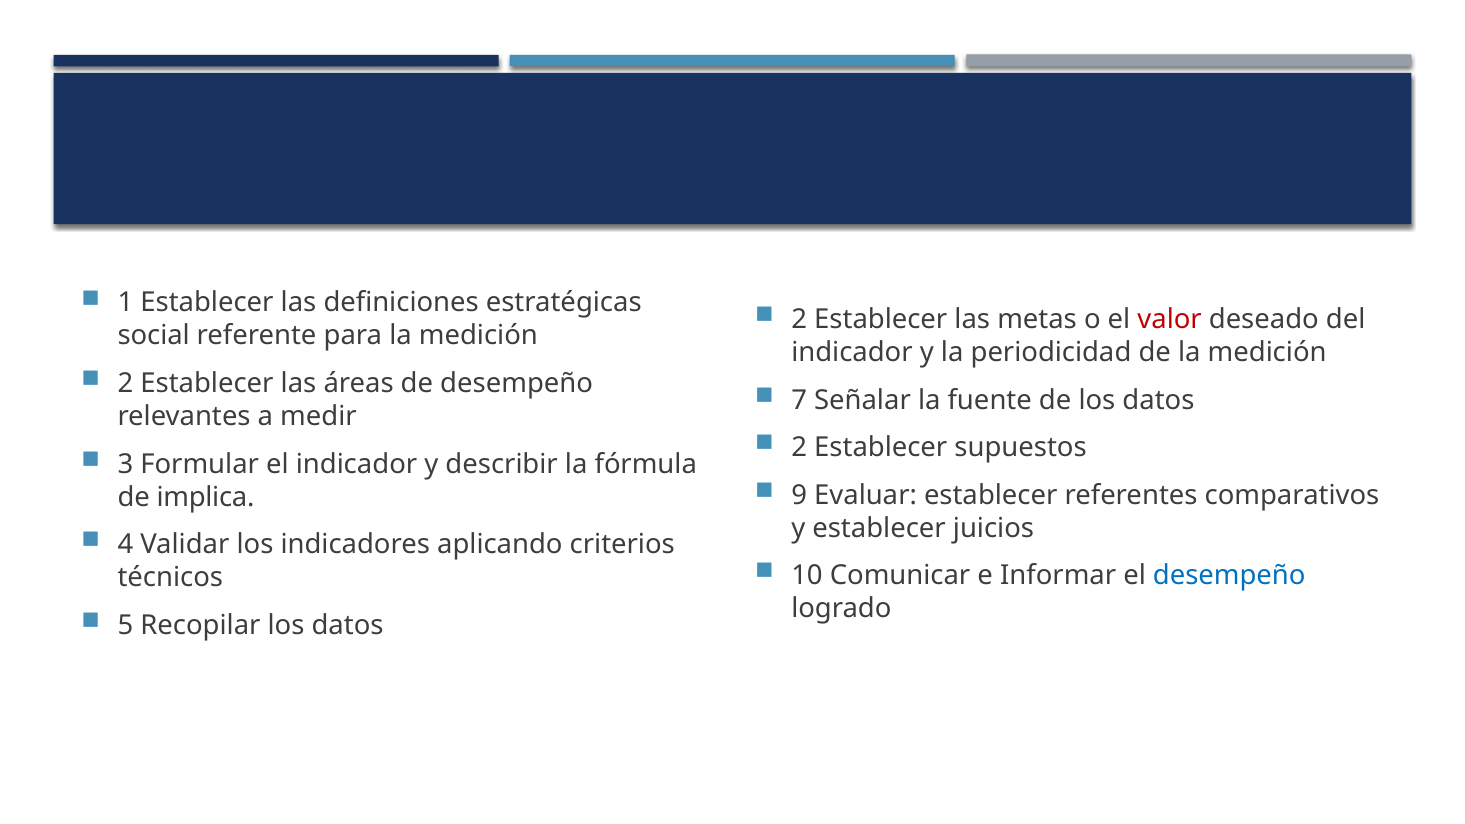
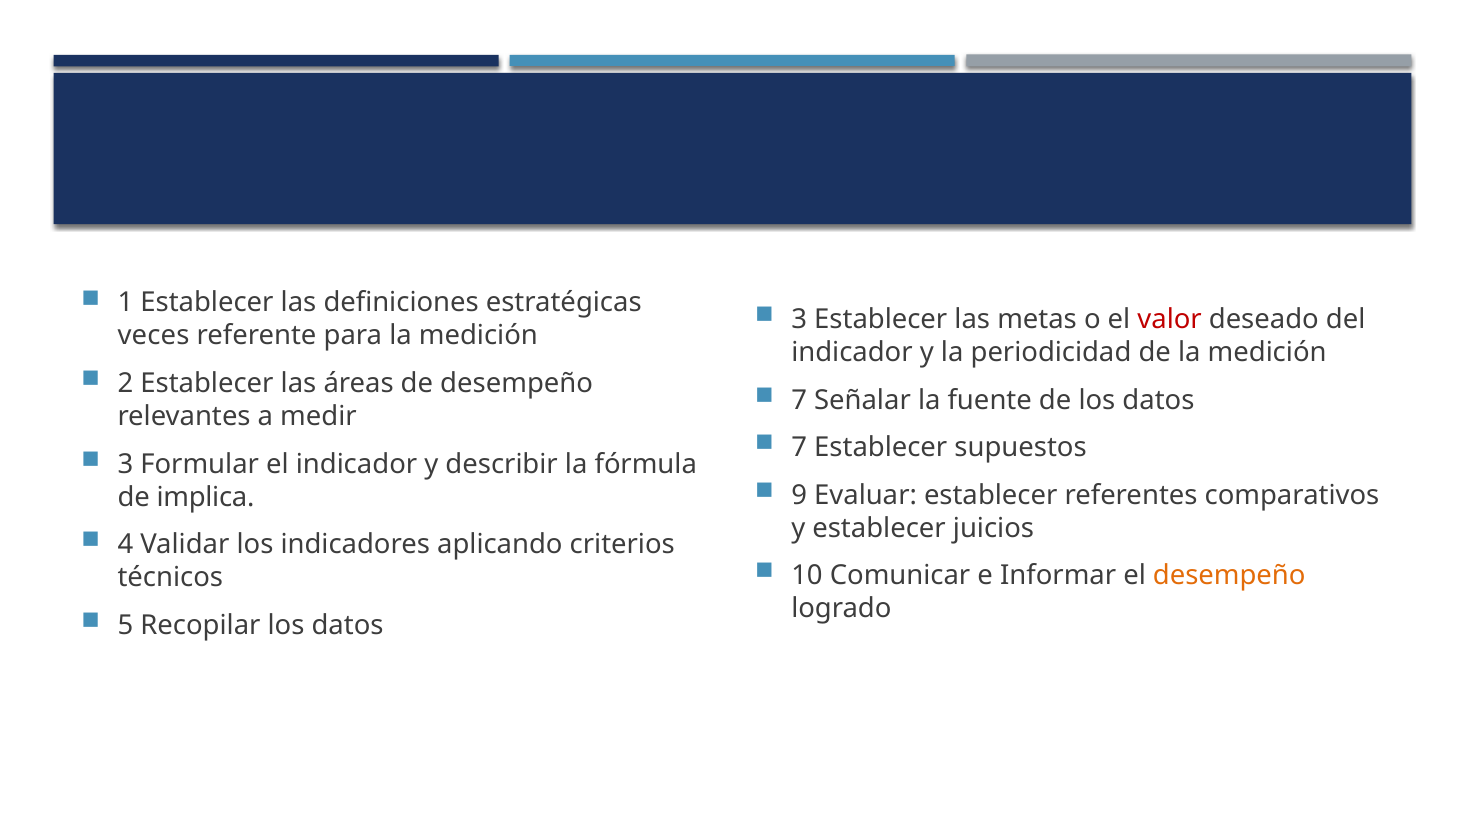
2 at (799, 319): 2 -> 3
social: social -> veces
2 at (799, 448): 2 -> 7
desempeño at (1229, 576) colour: blue -> orange
